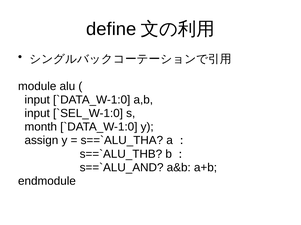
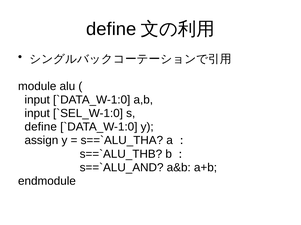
month at (41, 127): month -> define
